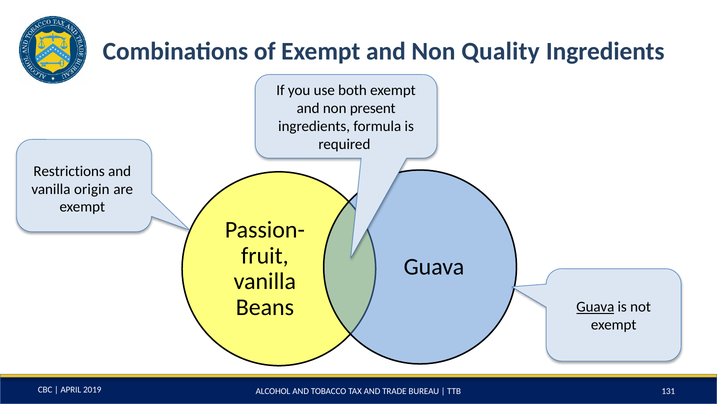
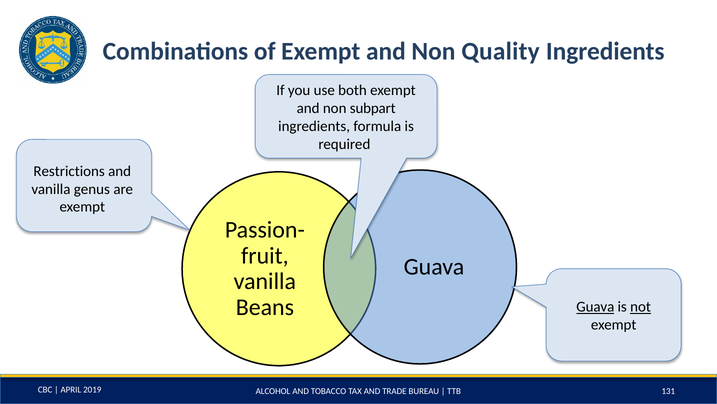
present: present -> subpart
origin: origin -> genus
not underline: none -> present
